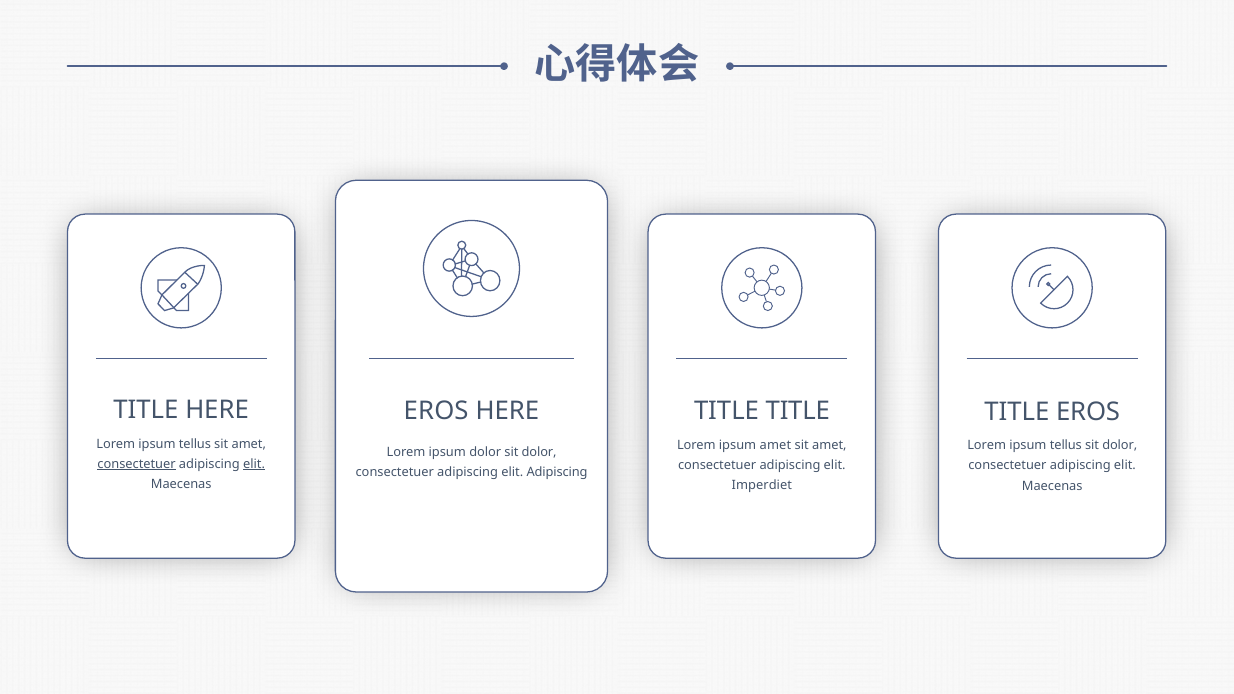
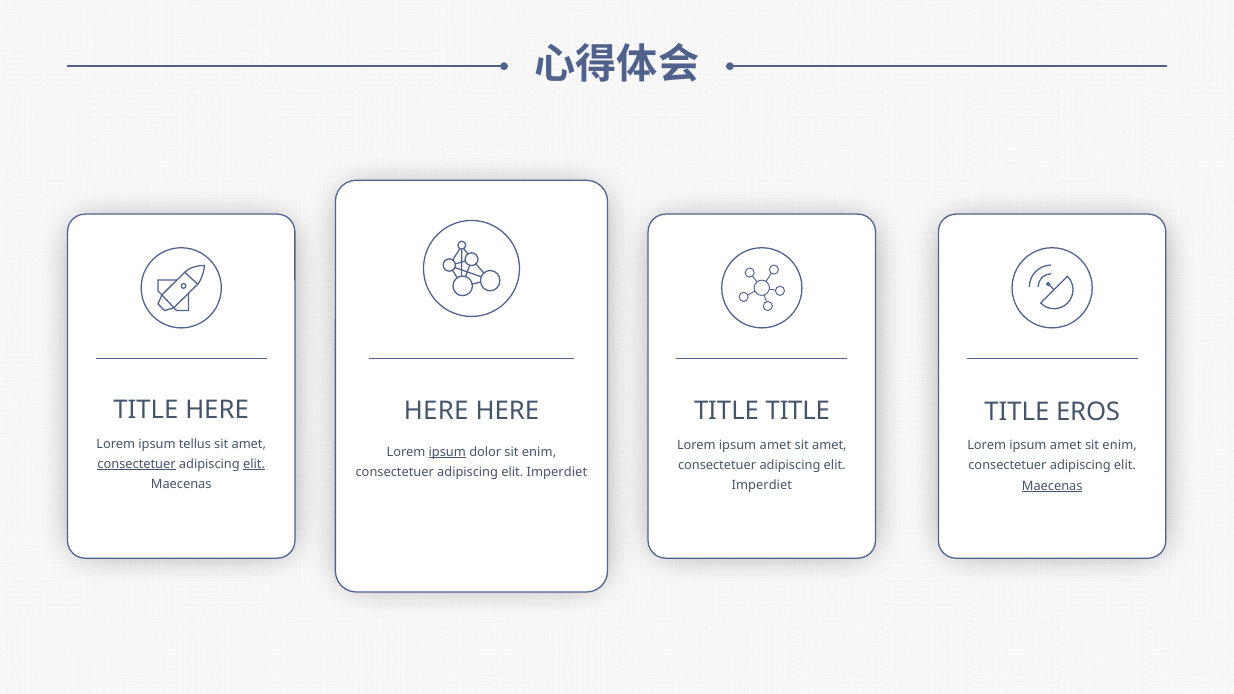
EROS at (436, 411): EROS -> HERE
tellus at (1066, 446): tellus -> amet
dolor at (1120, 446): dolor -> enim
ipsum at (447, 452) underline: none -> present
dolor sit dolor: dolor -> enim
Adipiscing at (557, 472): Adipiscing -> Imperdiet
Maecenas at (1052, 486) underline: none -> present
